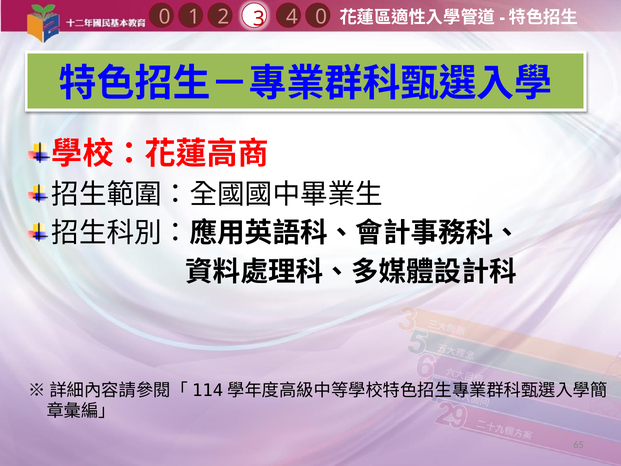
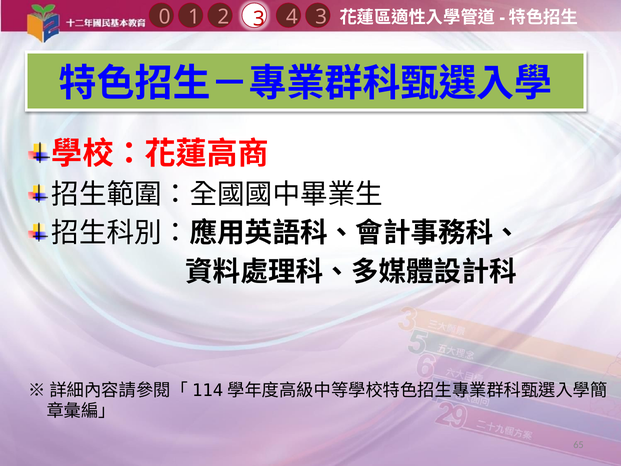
4 0: 0 -> 3
